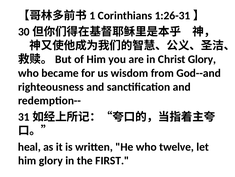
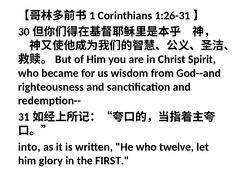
Christ Glory: Glory -> Spirit
heal: heal -> into
